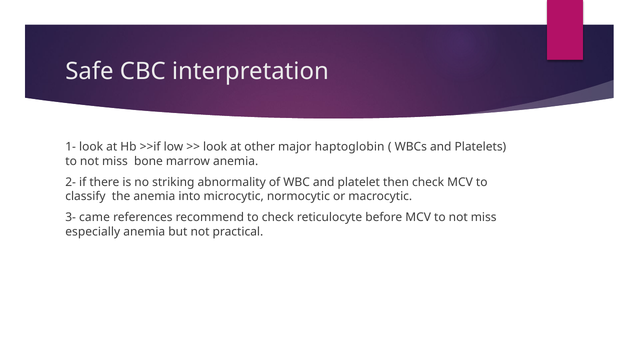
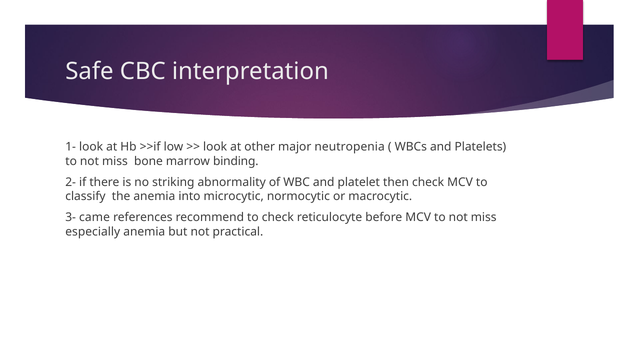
haptoglobin: haptoglobin -> neutropenia
marrow anemia: anemia -> binding
